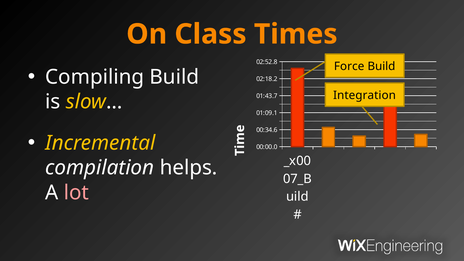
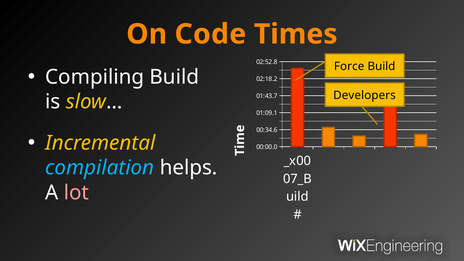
Class: Class -> Code
Integration: Integration -> Developers
compilation colour: white -> light blue
